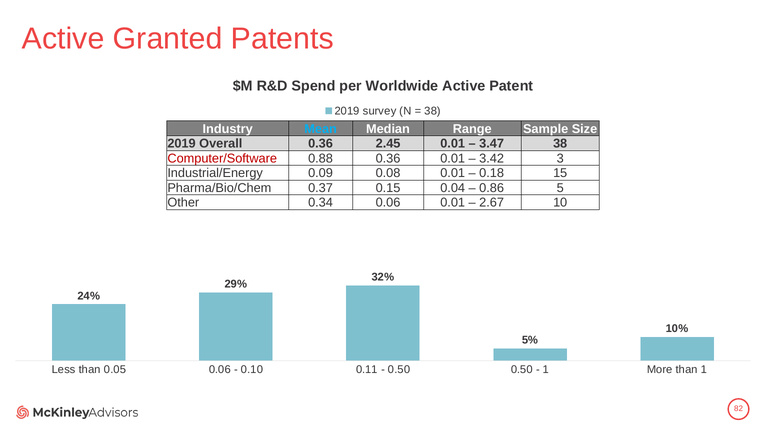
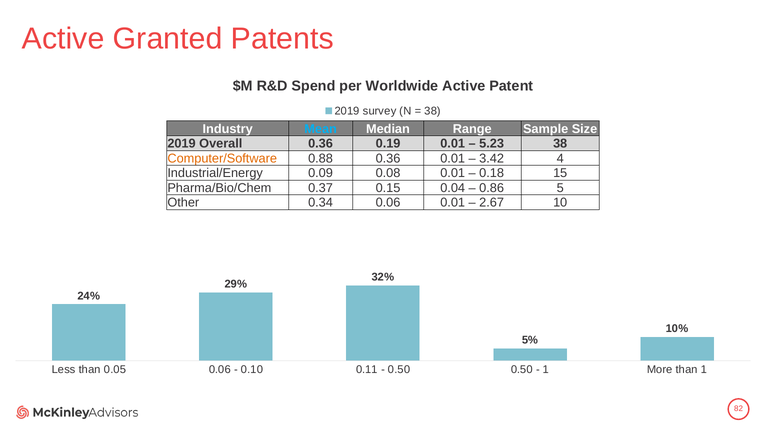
2.45: 2.45 -> 0.19
3.47: 3.47 -> 5.23
Computer/Software colour: red -> orange
3: 3 -> 4
